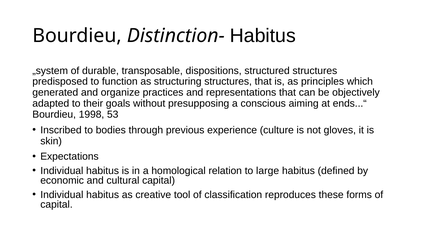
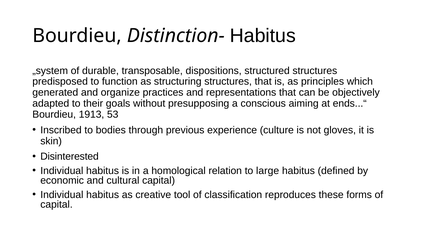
1998: 1998 -> 1913
Expectations: Expectations -> Disinterested
